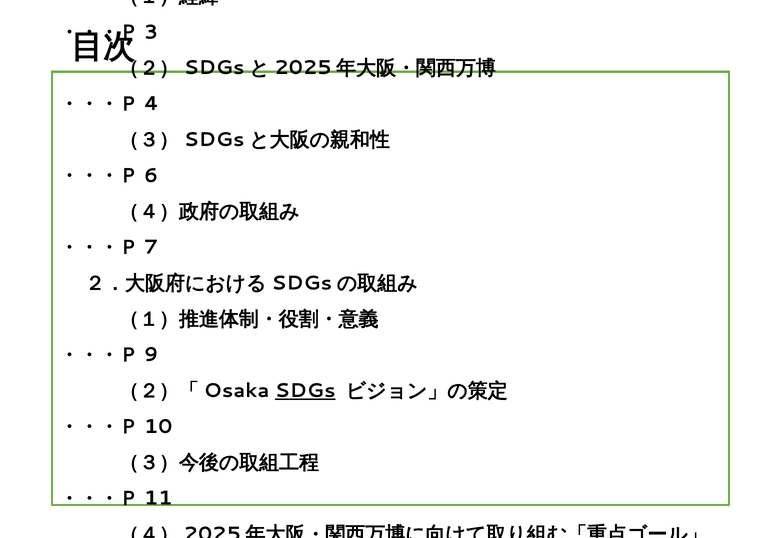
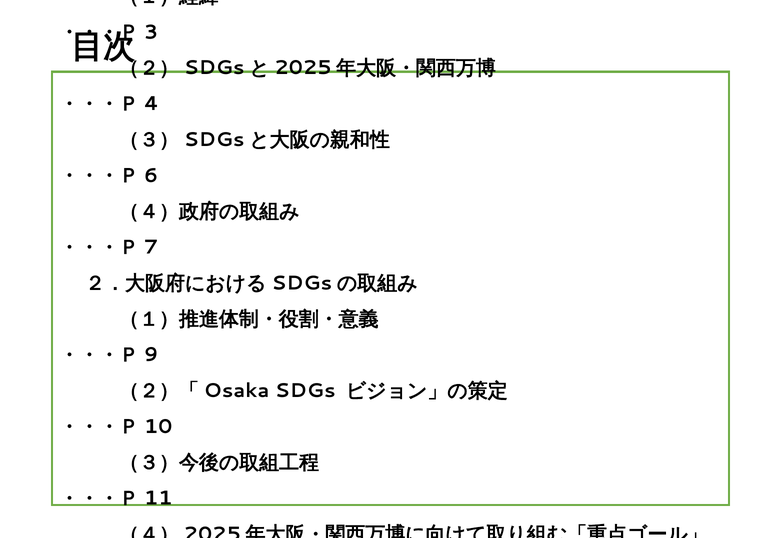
SDGs underline: present -> none
